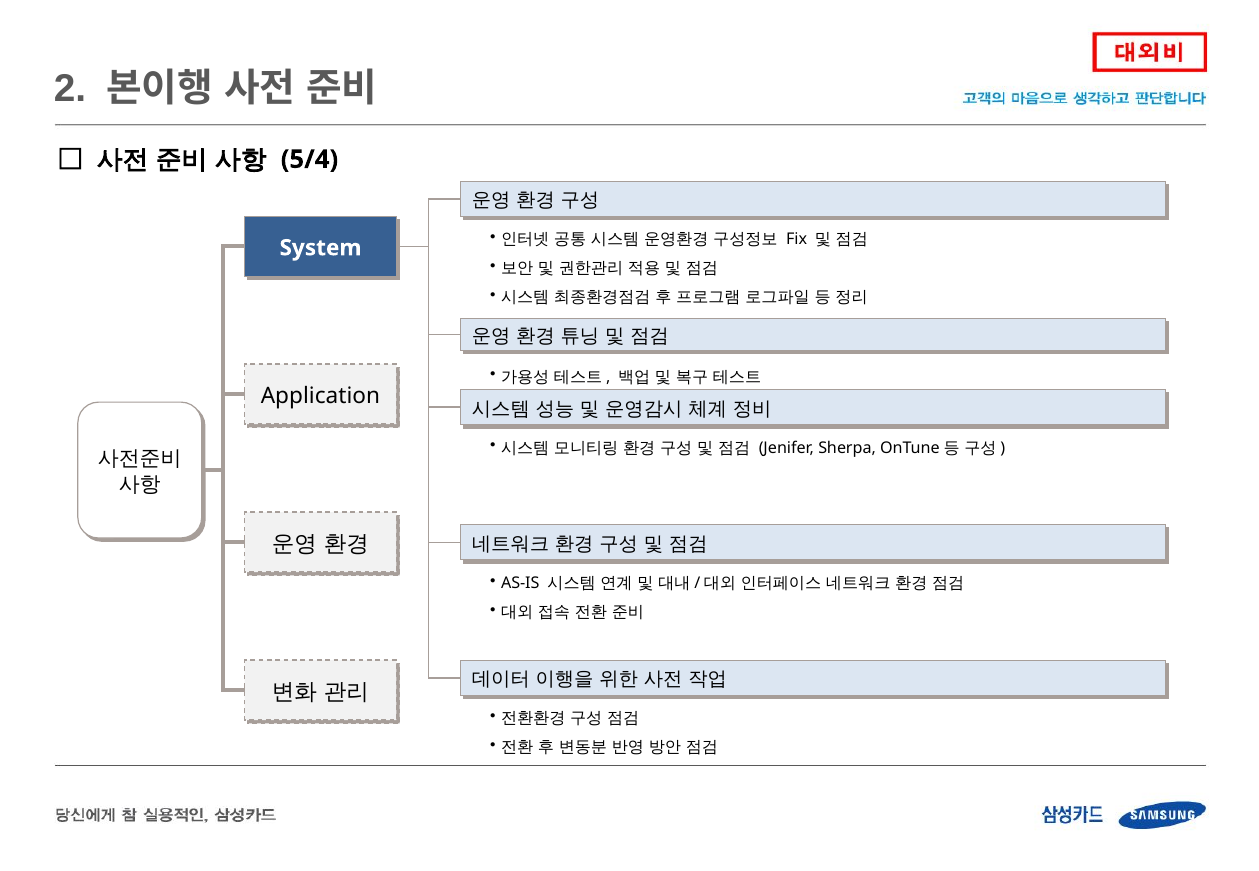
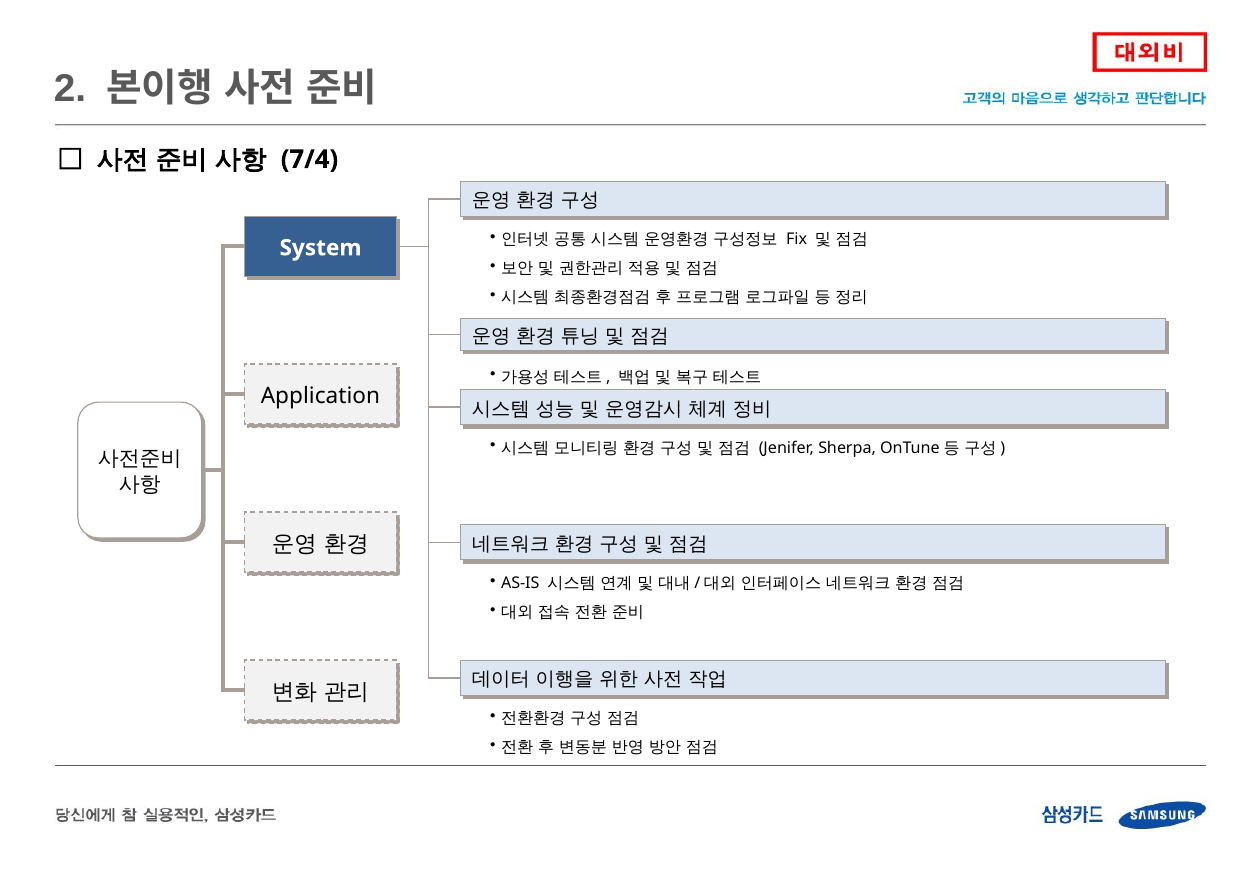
5/4: 5/4 -> 7/4
